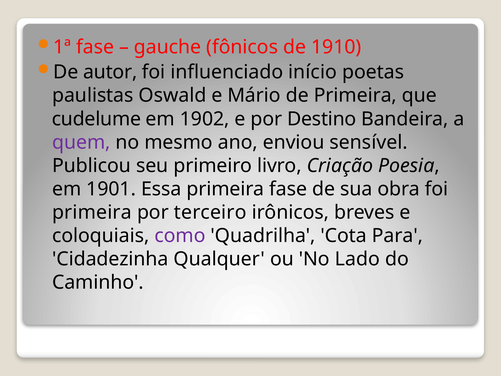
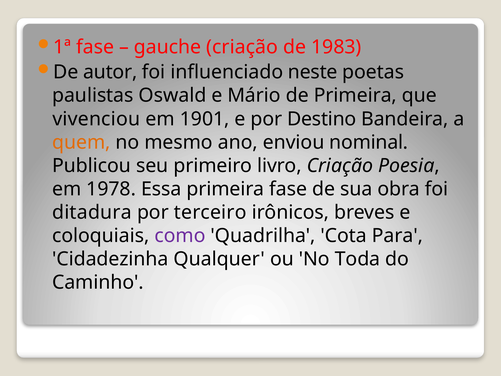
gauche fônicos: fônicos -> criação
1910: 1910 -> 1983
início: início -> neste
cudelume: cudelume -> vivenciou
1902: 1902 -> 1901
quem colour: purple -> orange
sensível: sensível -> nominal
1901: 1901 -> 1978
primeira at (92, 212): primeira -> ditadura
Lado: Lado -> Toda
